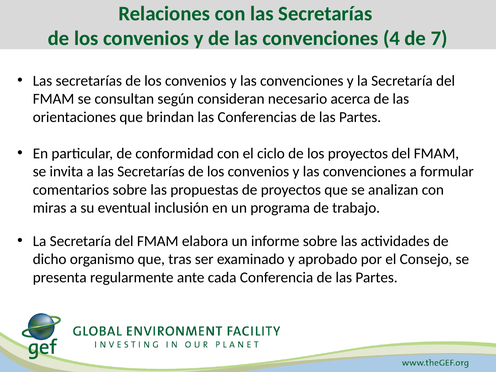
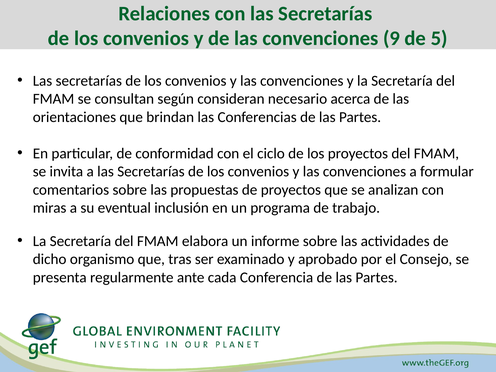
4: 4 -> 9
7: 7 -> 5
